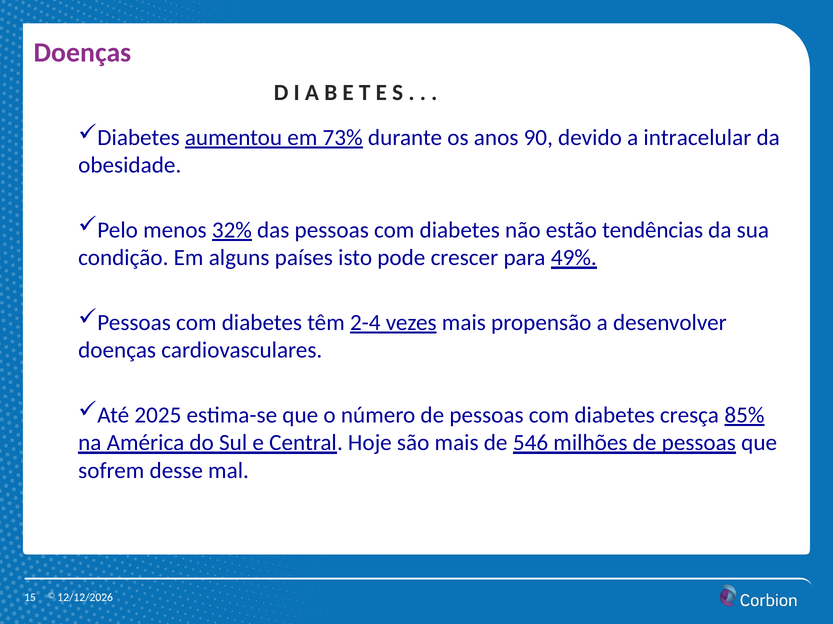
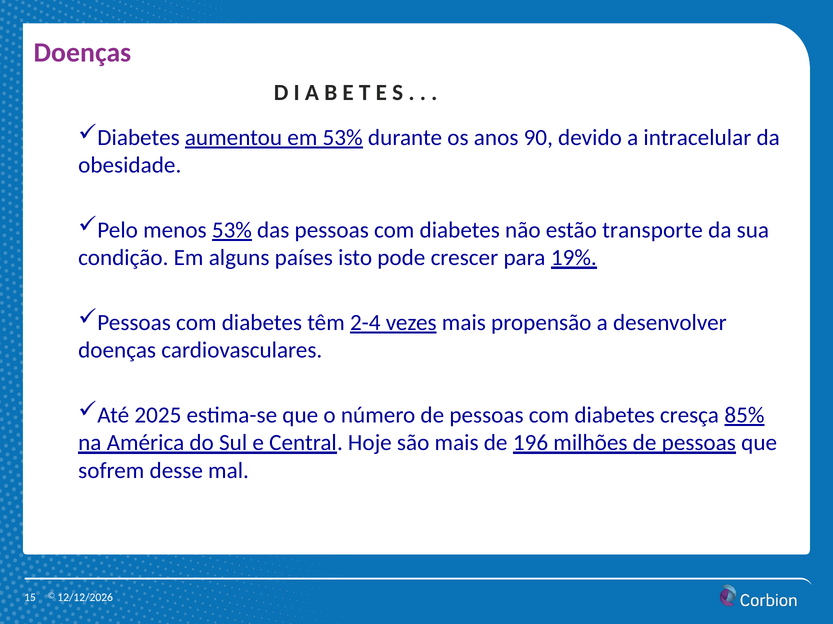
em 73%: 73% -> 53%
menos 32%: 32% -> 53%
tendências: tendências -> transporte
49%: 49% -> 19%
546: 546 -> 196
